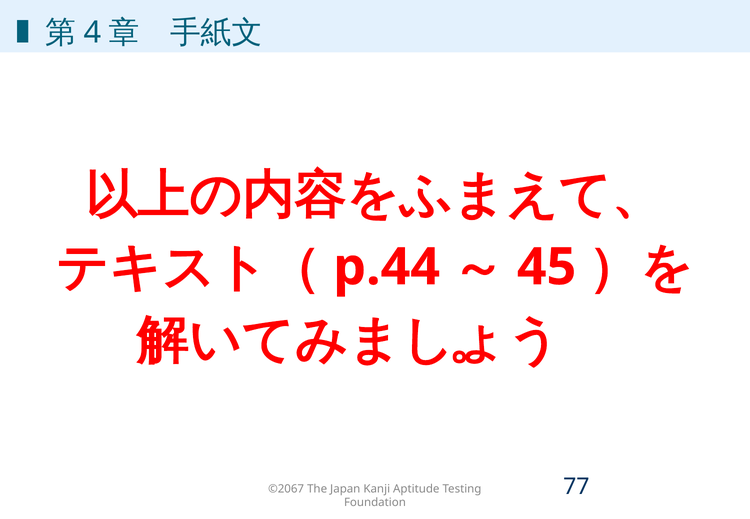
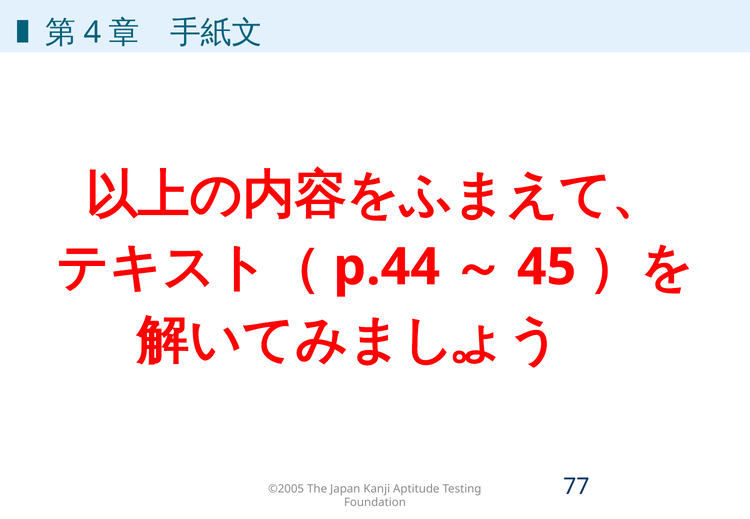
©2067: ©2067 -> ©2005
